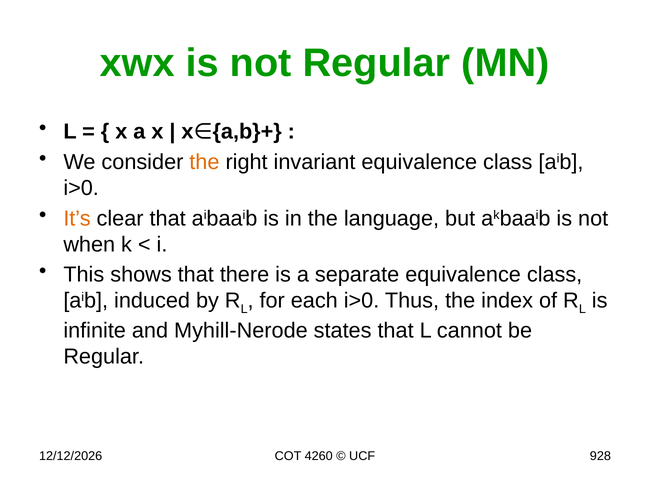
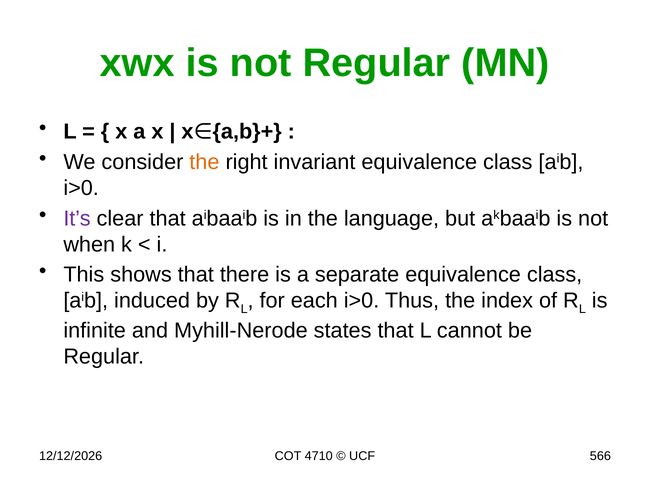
It’s colour: orange -> purple
4260: 4260 -> 4710
928: 928 -> 566
